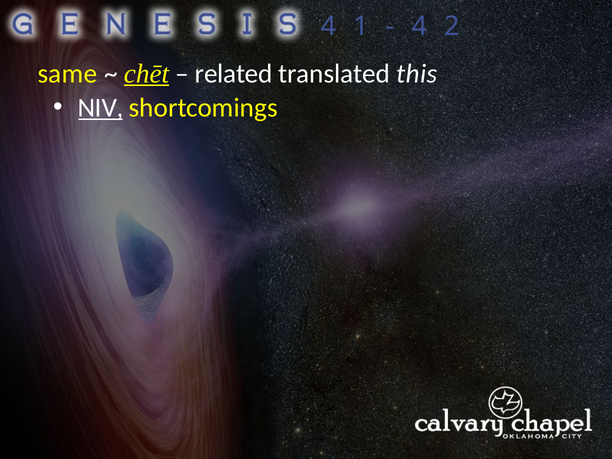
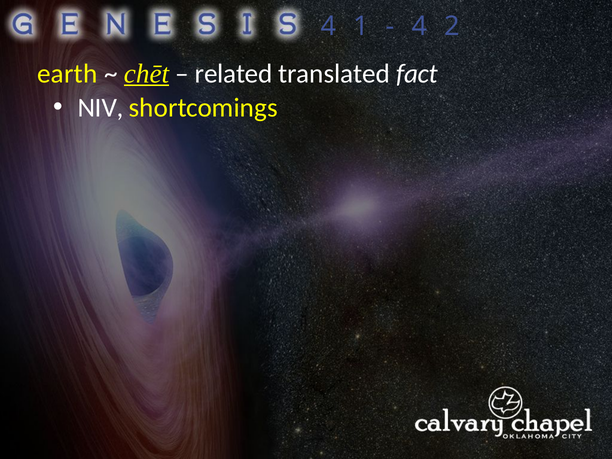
same: same -> earth
this: this -> fact
NIV underline: present -> none
